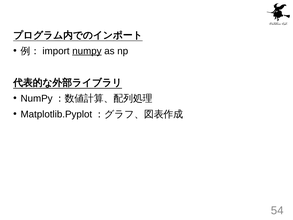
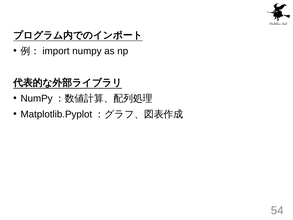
numpy at (87, 51) underline: present -> none
